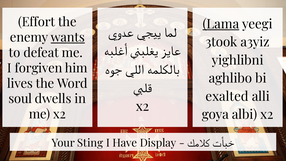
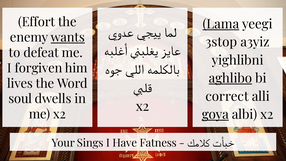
3took: 3took -> 3stop
aghlibo underline: none -> present
exalted: exalted -> correct
goya underline: none -> present
Sting: Sting -> Sings
Display: Display -> Fatness
